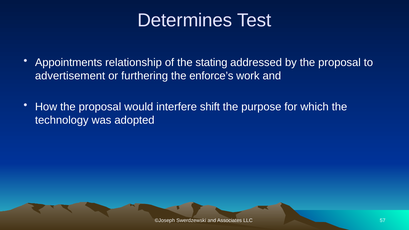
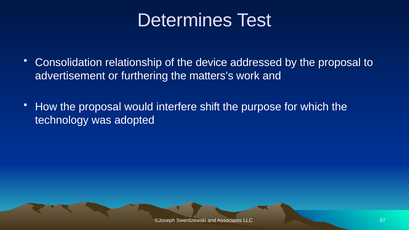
Appointments: Appointments -> Consolidation
stating: stating -> device
enforce’s: enforce’s -> matters’s
